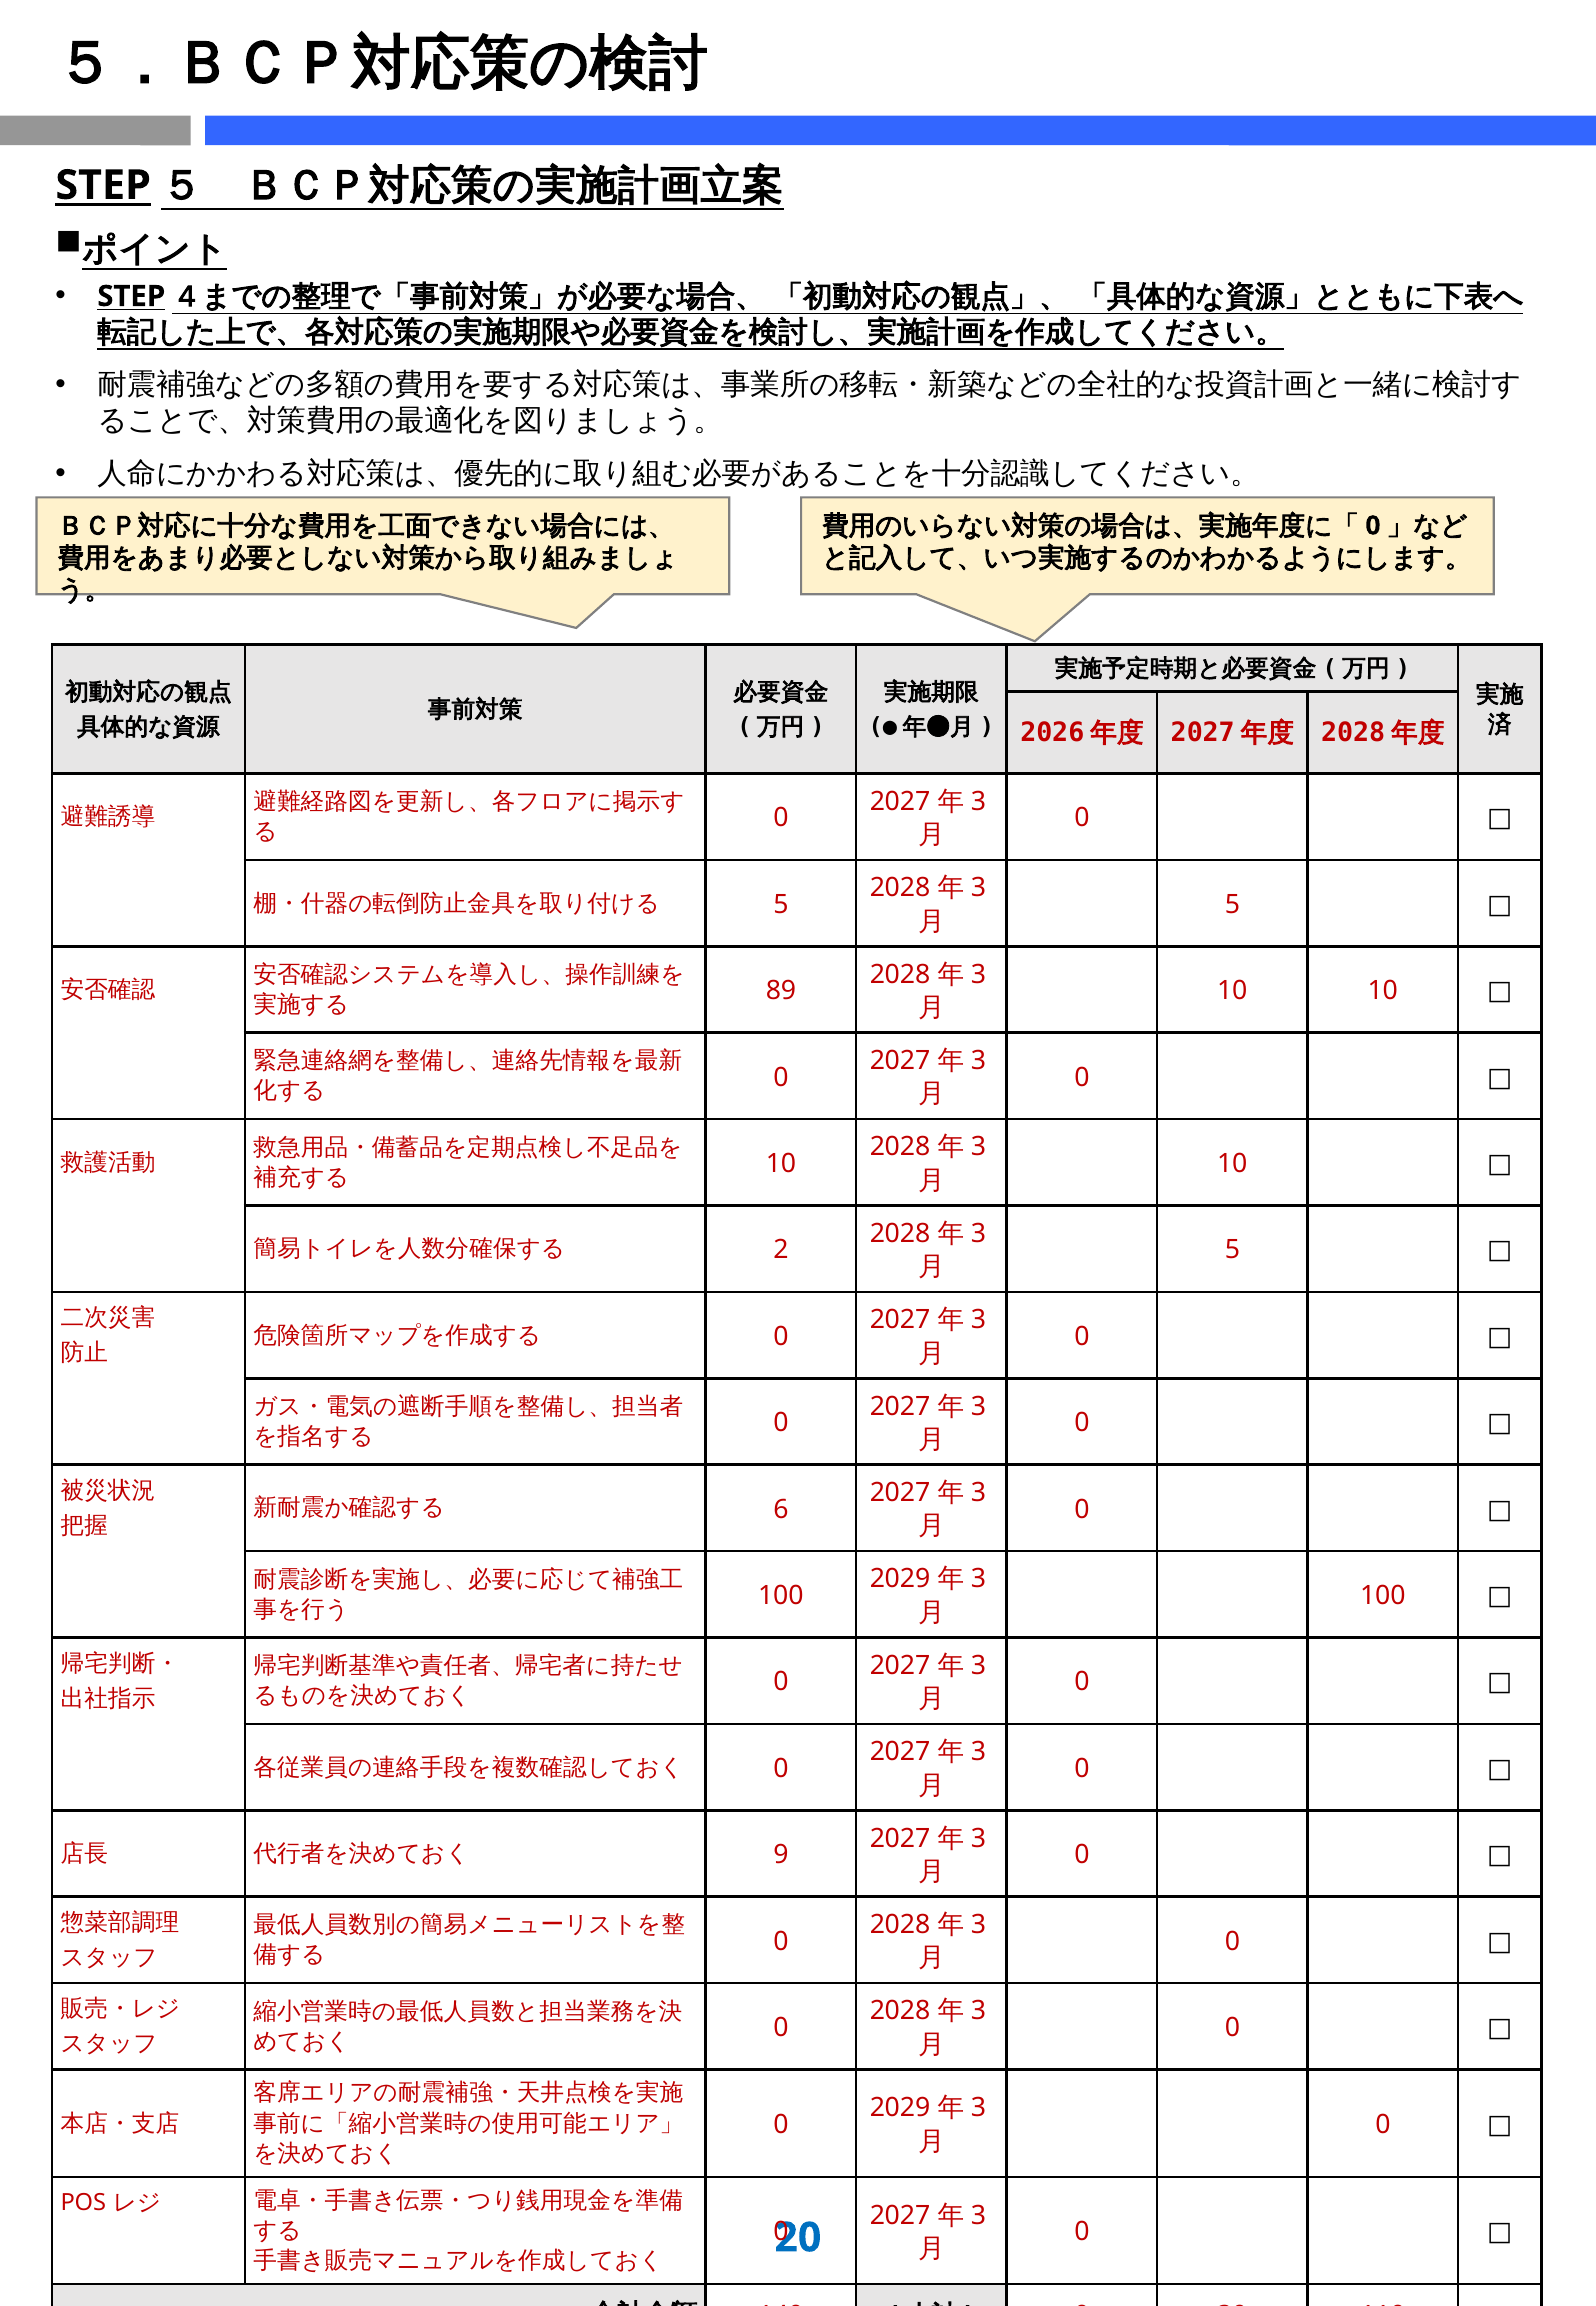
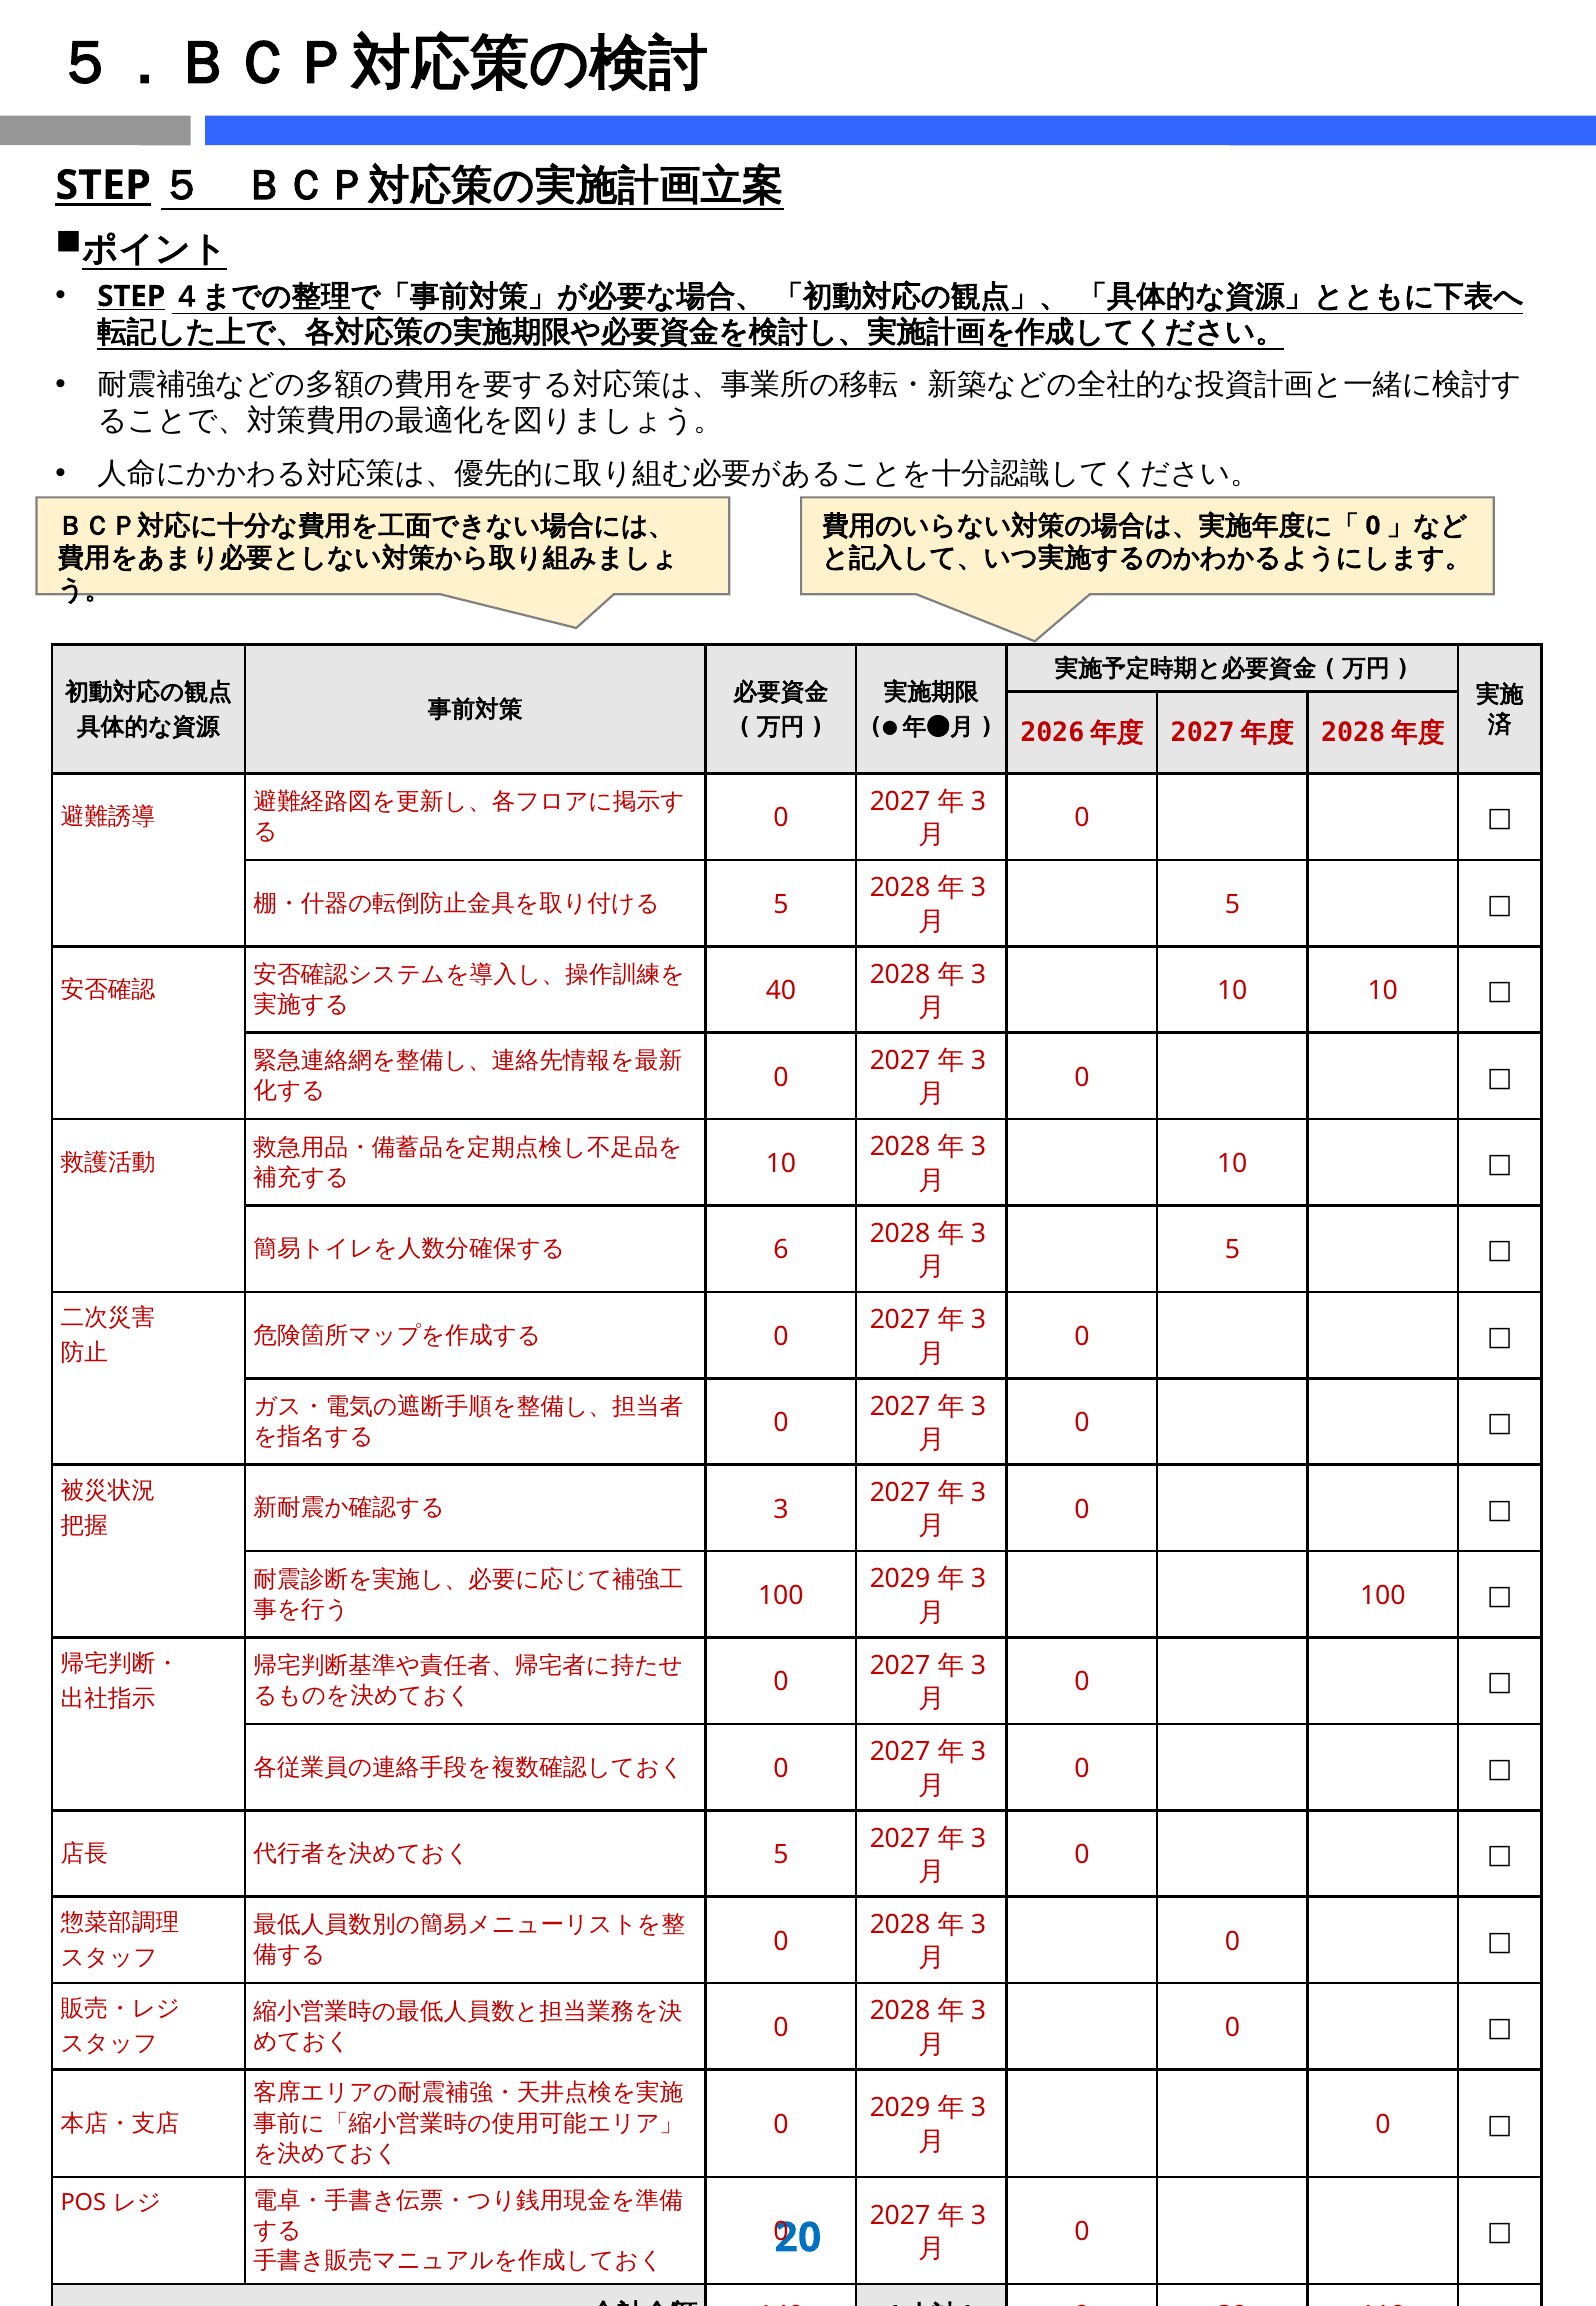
89: 89 -> 40
2: 2 -> 6
6: 6 -> 3
9 at (781, 1854): 9 -> 5
